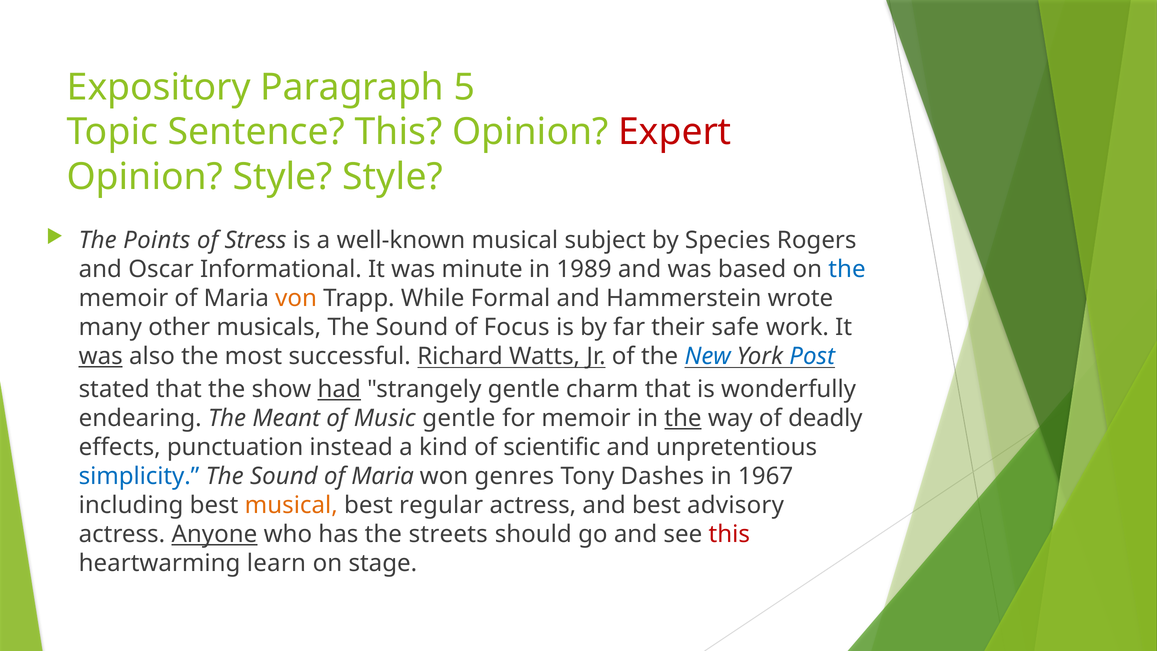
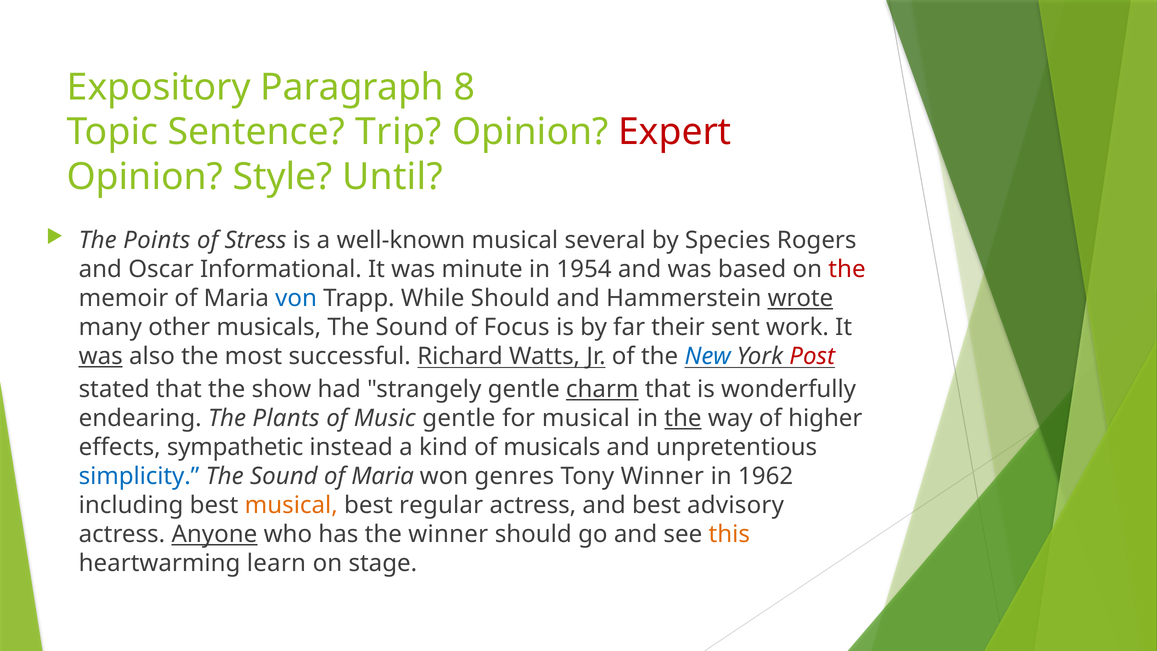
5: 5 -> 8
Sentence This: This -> Trip
Style Style: Style -> Until
subject: subject -> several
1989: 1989 -> 1954
the at (847, 269) colour: blue -> red
von colour: orange -> blue
While Formal: Formal -> Should
wrote underline: none -> present
safe: safe -> sent
Post colour: blue -> red
had underline: present -> none
charm underline: none -> present
Meant: Meant -> Plants
for memoir: memoir -> musical
deadly: deadly -> higher
punctuation: punctuation -> sympathetic
of scientific: scientific -> musicals
Tony Dashes: Dashes -> Winner
1967: 1967 -> 1962
the streets: streets -> winner
this at (729, 534) colour: red -> orange
